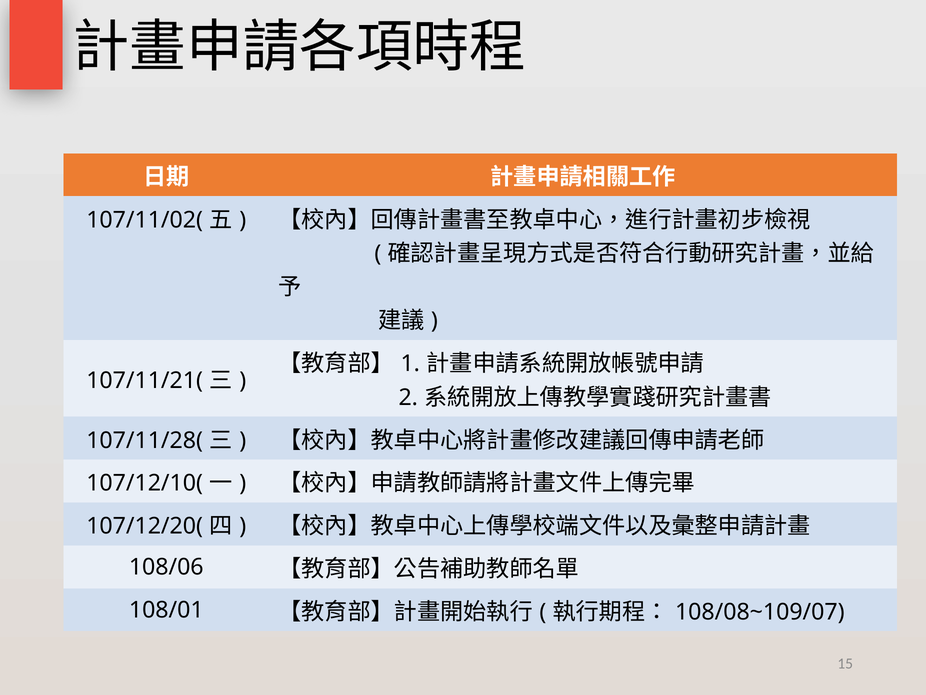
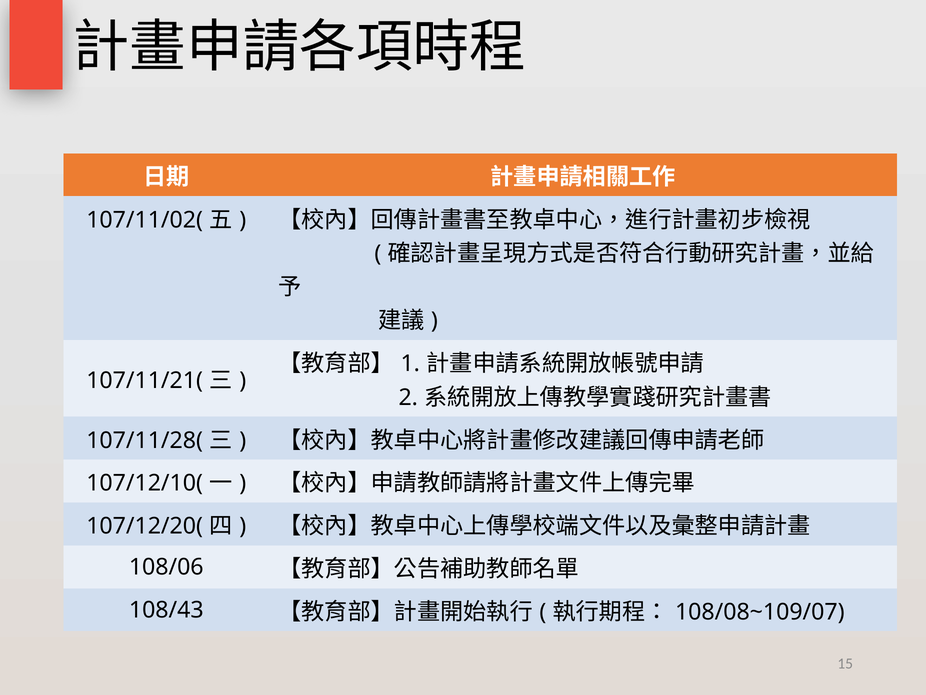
108/01: 108/01 -> 108/43
